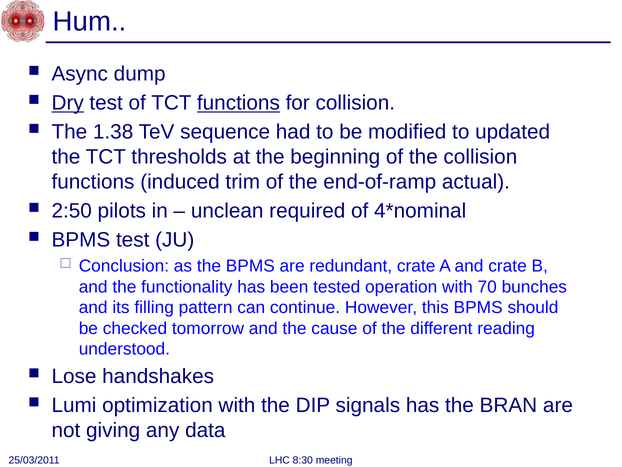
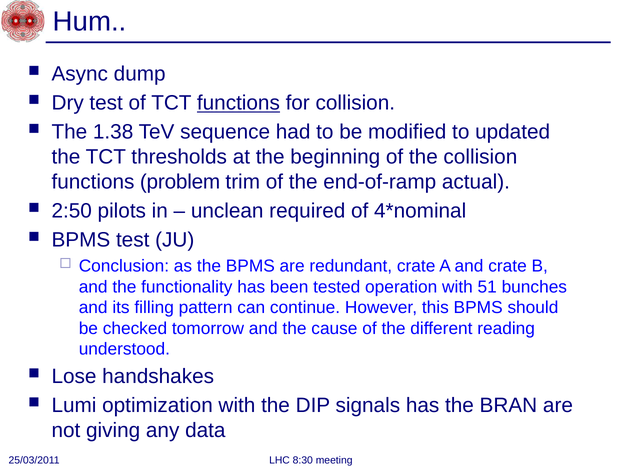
Dry underline: present -> none
induced: induced -> problem
70: 70 -> 51
